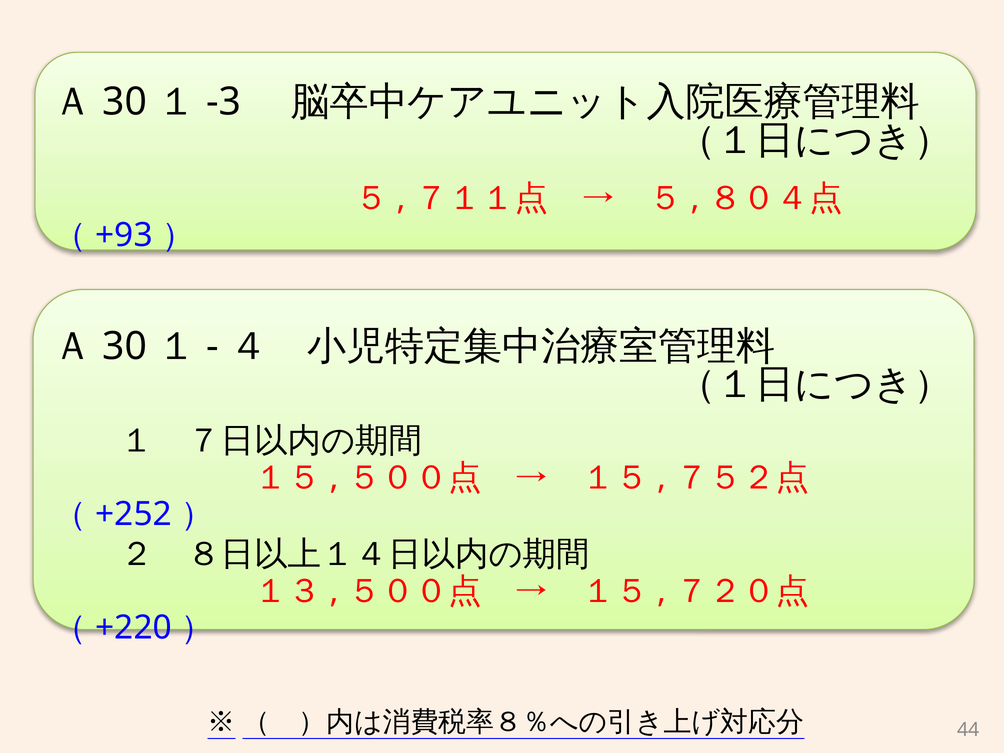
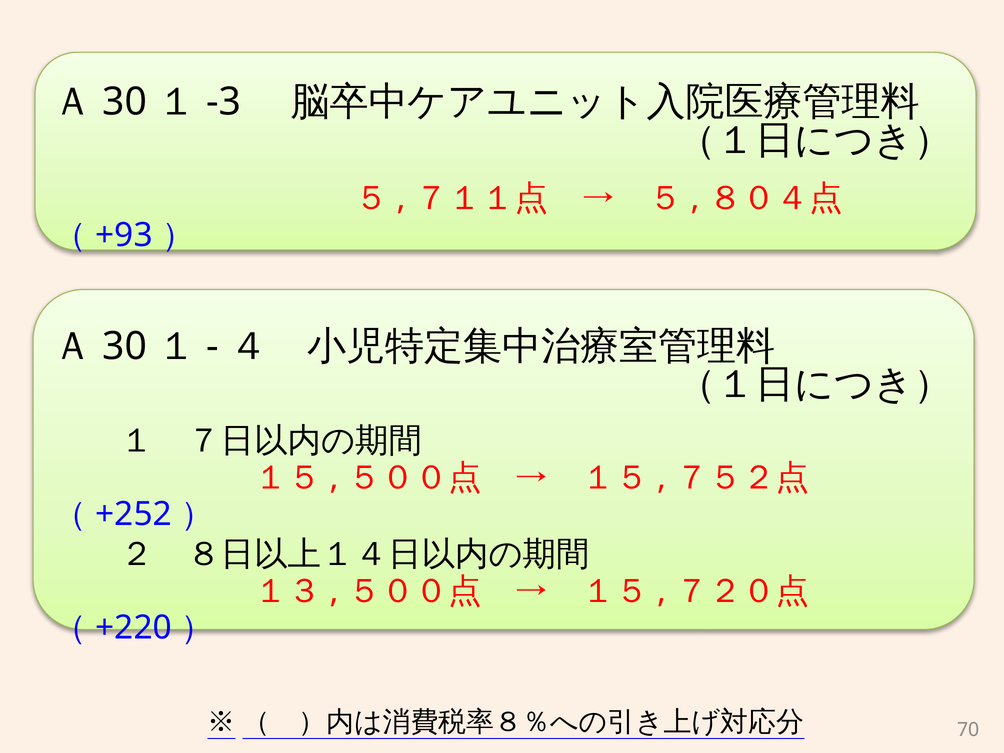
44: 44 -> 70
